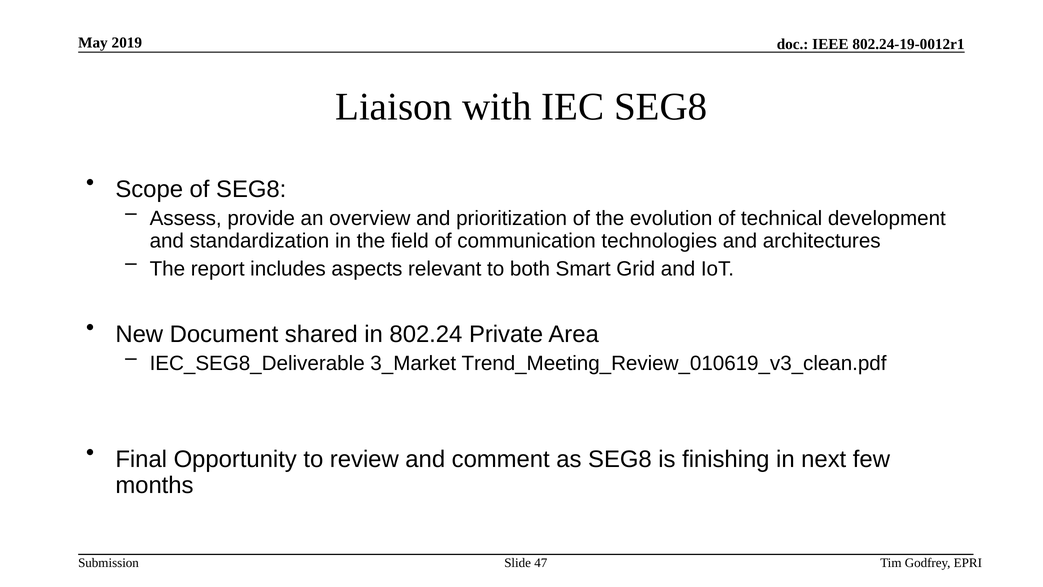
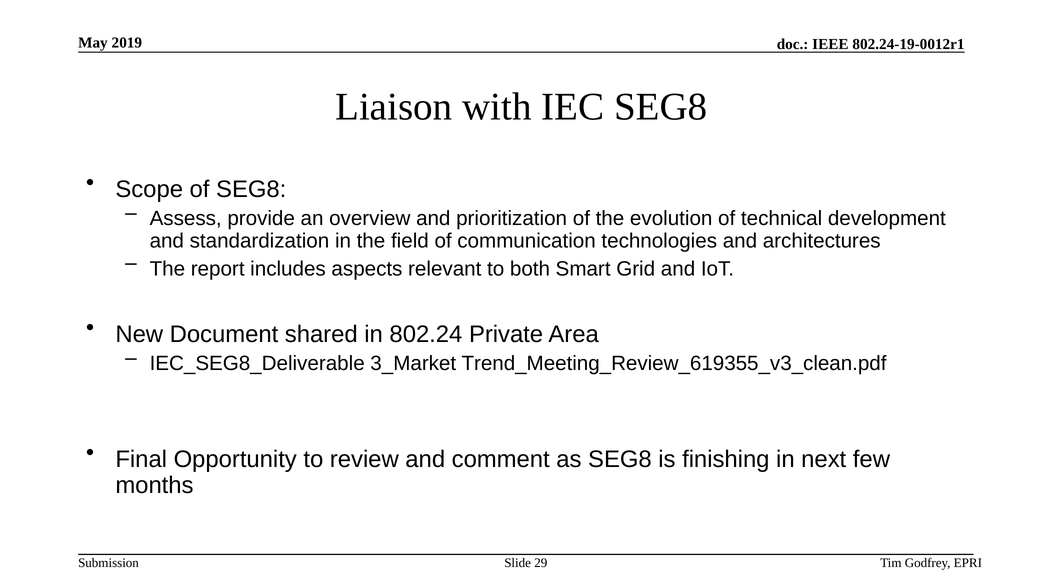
Trend_Meeting_Review_010619_v3_clean.pdf: Trend_Meeting_Review_010619_v3_clean.pdf -> Trend_Meeting_Review_619355_v3_clean.pdf
47: 47 -> 29
